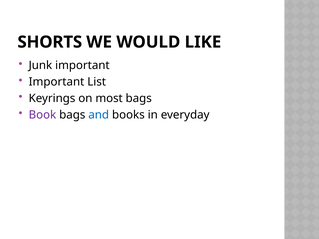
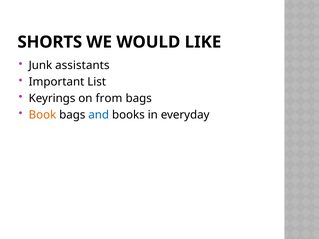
Junk important: important -> assistants
most: most -> from
Book colour: purple -> orange
